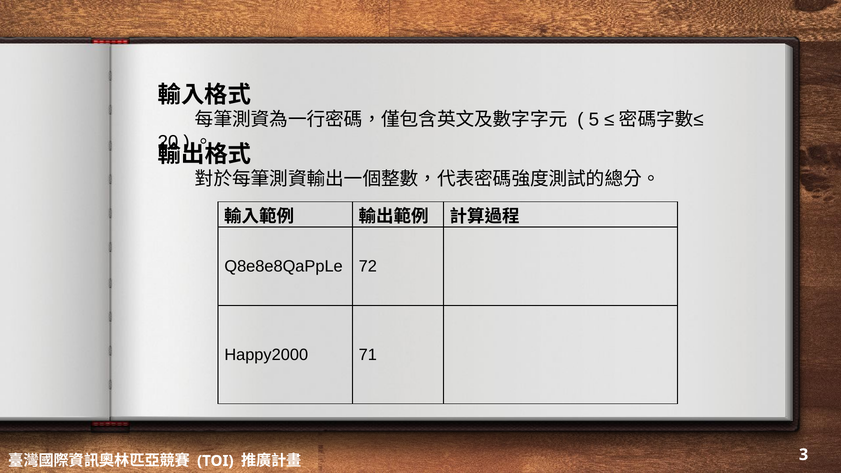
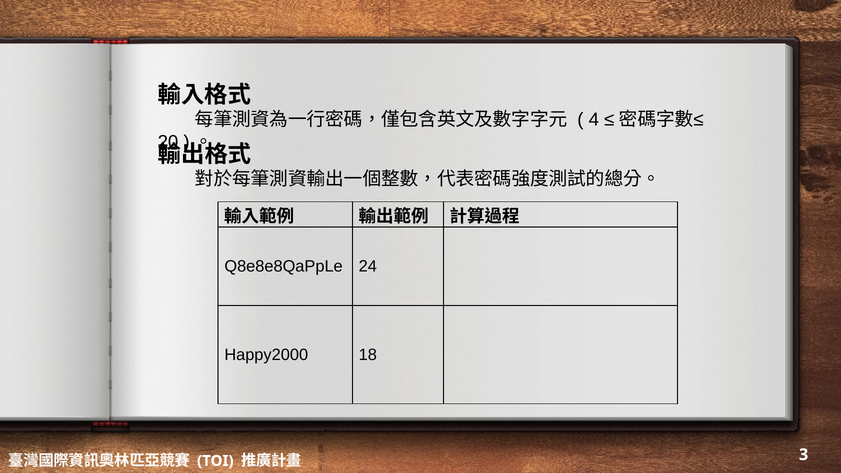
5: 5 -> 4
72: 72 -> 24
71: 71 -> 18
